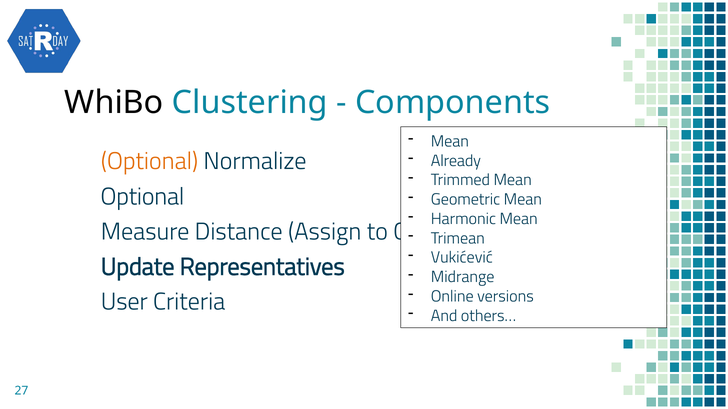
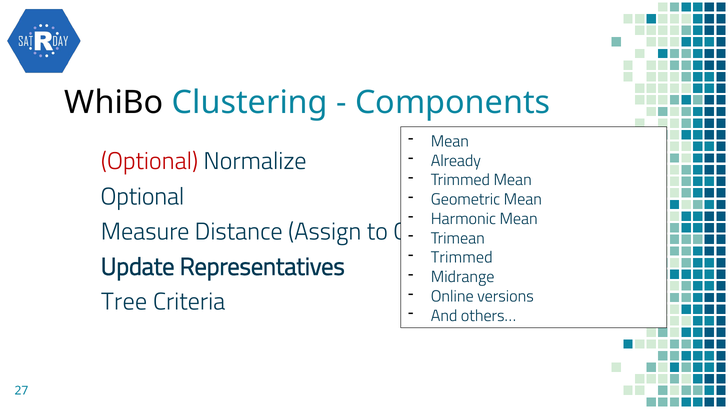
Optional at (149, 162) colour: orange -> red
Vukićević at (462, 258): Vukićević -> Trimmed
User: User -> Tree
